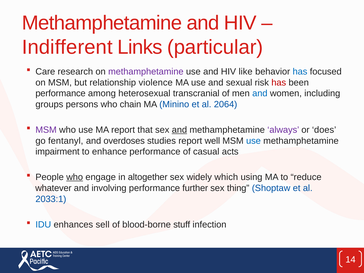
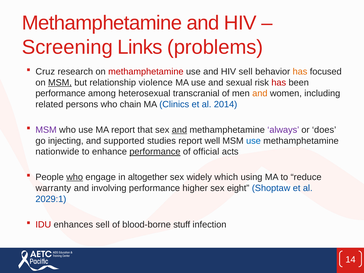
Indifferent: Indifferent -> Screening
particular: particular -> problems
Care: Care -> Cruz
methamphetamine at (146, 72) colour: purple -> red
HIV like: like -> sell
has at (300, 72) colour: blue -> orange
MSM at (60, 83) underline: none -> present
and at (260, 93) colour: blue -> orange
groups: groups -> related
Minino: Minino -> Clinics
2064: 2064 -> 2014
fentanyl: fentanyl -> injecting
overdoses: overdoses -> supported
impairment: impairment -> nationwide
performance at (155, 152) underline: none -> present
casual: casual -> official
whatever: whatever -> warranty
further: further -> higher
thing: thing -> eight
2033:1: 2033:1 -> 2029:1
IDU colour: blue -> red
